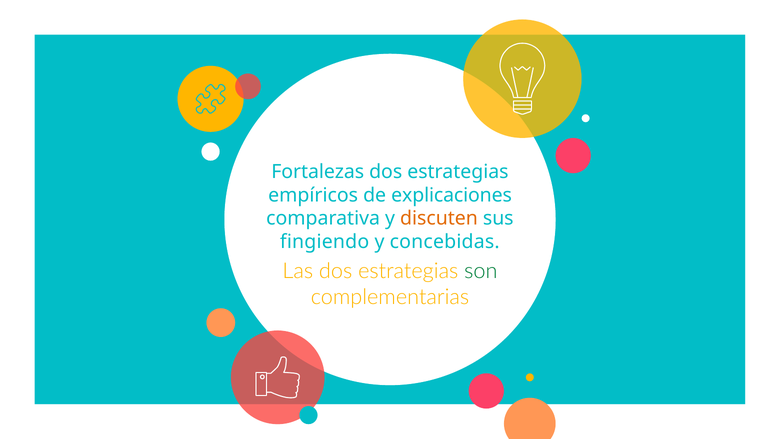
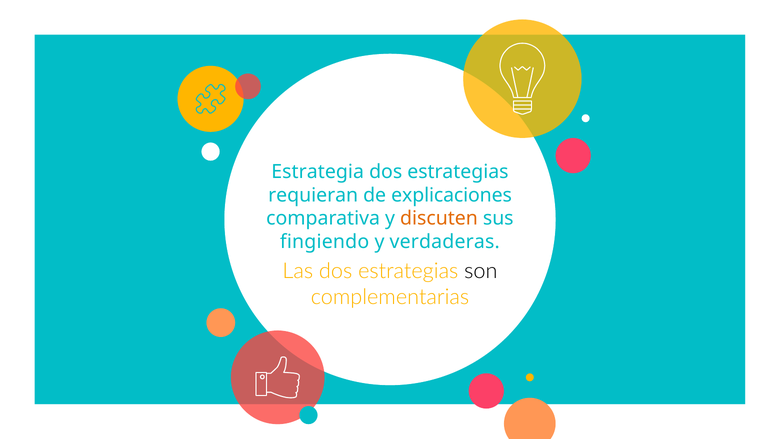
Fortalezas: Fortalezas -> Estrategia
empíricos: empíricos -> requieran
concebidas: concebidas -> verdaderas
son colour: green -> black
